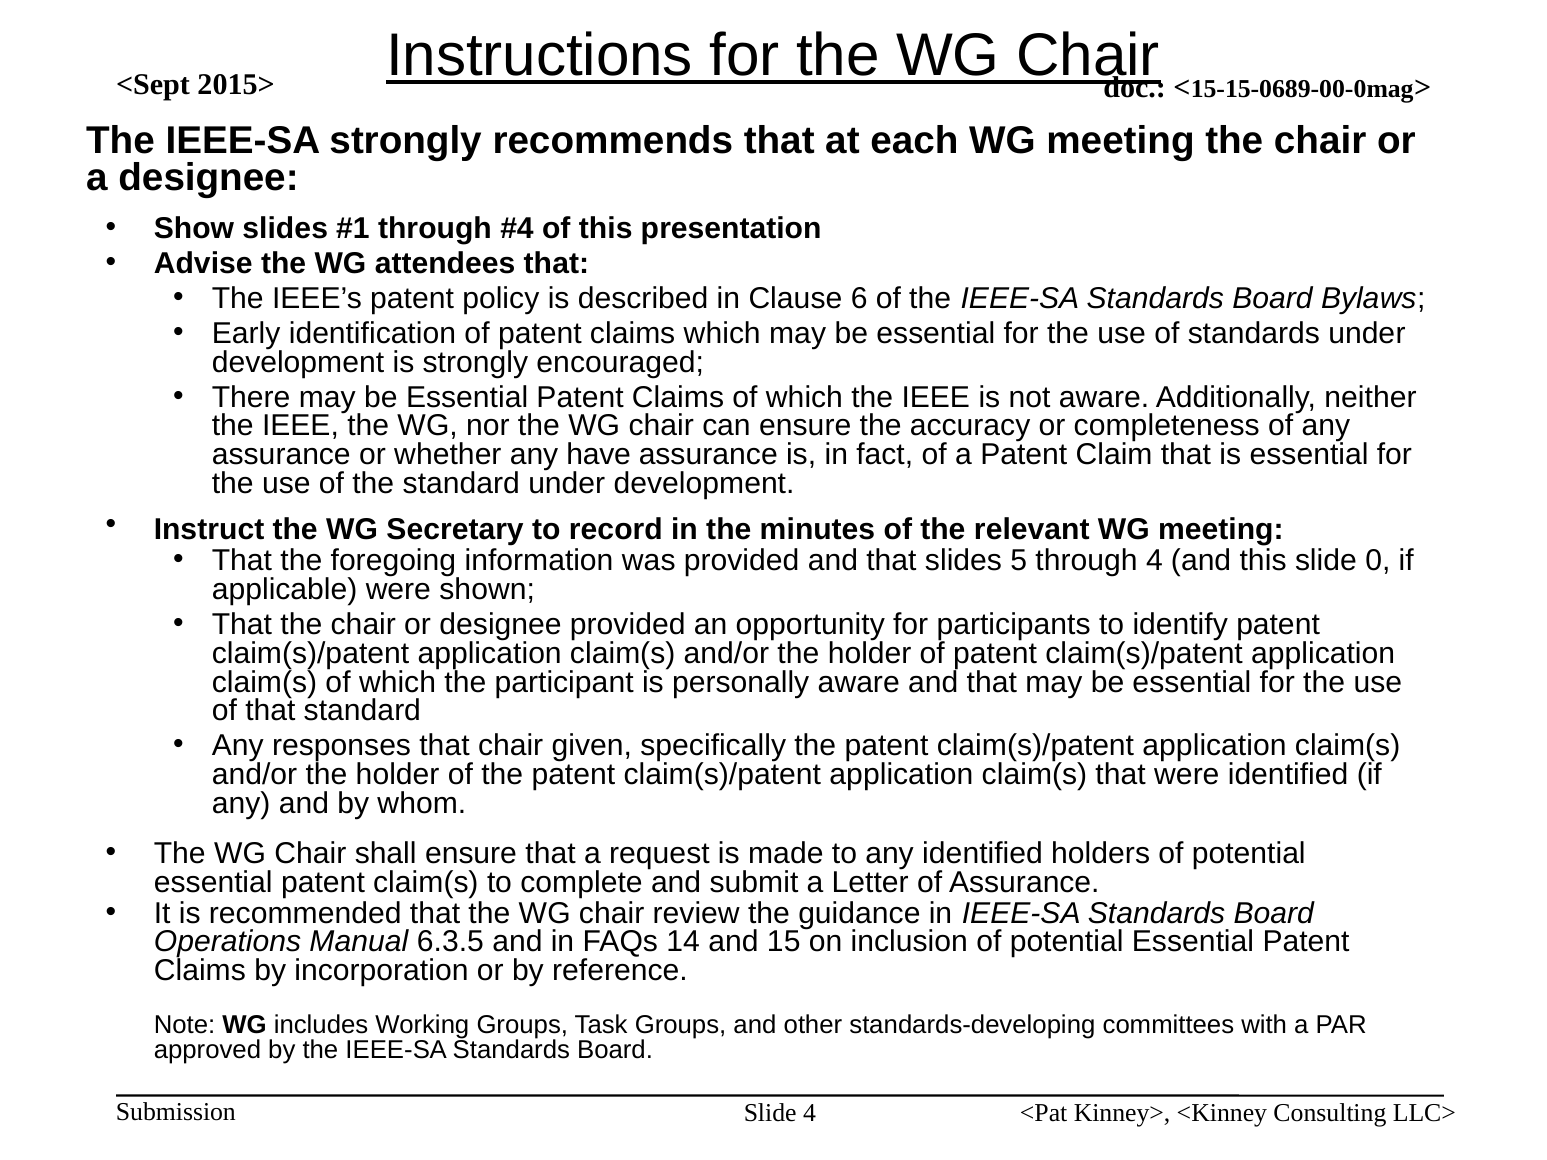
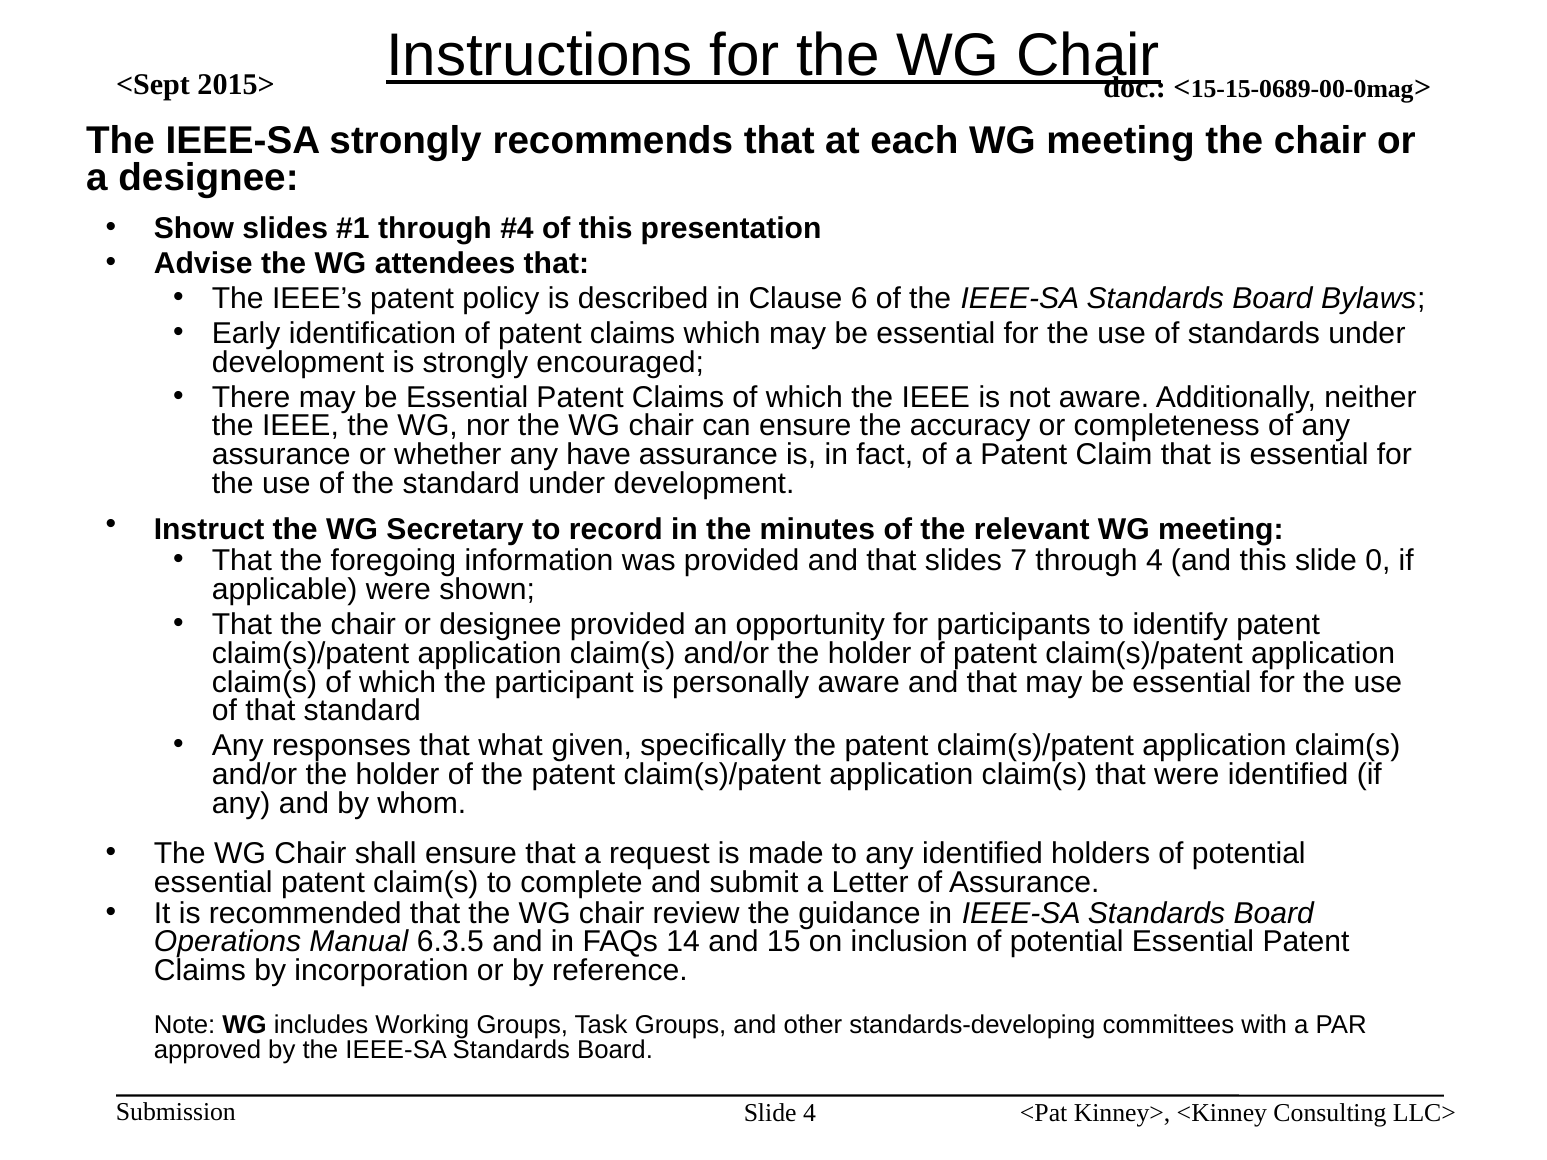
5: 5 -> 7
that chair: chair -> what
